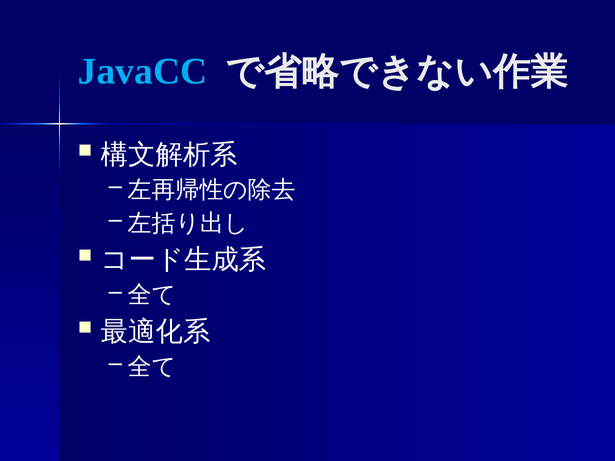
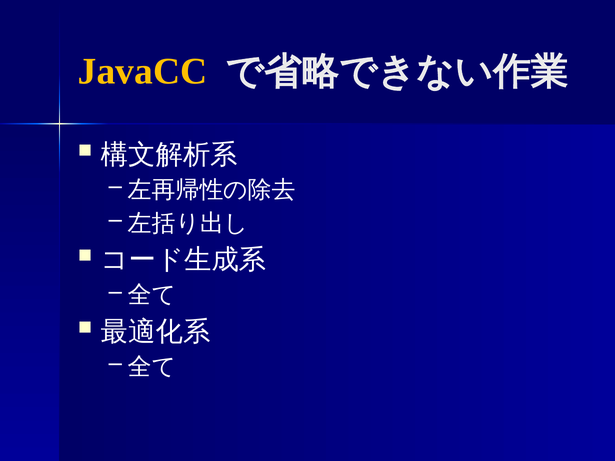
JavaCC colour: light blue -> yellow
